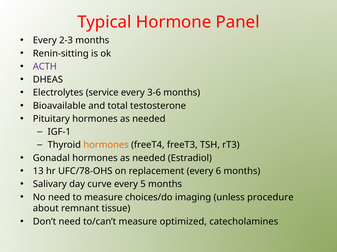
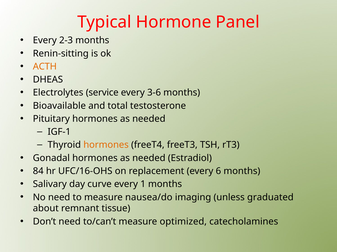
ACTH colour: purple -> orange
13: 13 -> 84
UFC/78-OHS: UFC/78-OHS -> UFC/16-OHS
5: 5 -> 1
choices/do: choices/do -> nausea/do
procedure: procedure -> graduated
